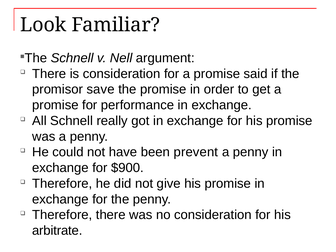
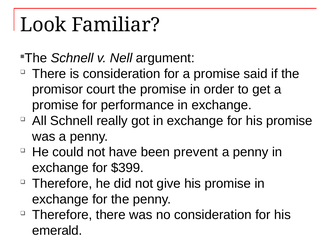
save: save -> court
$900: $900 -> $399
arbitrate: arbitrate -> emerald
